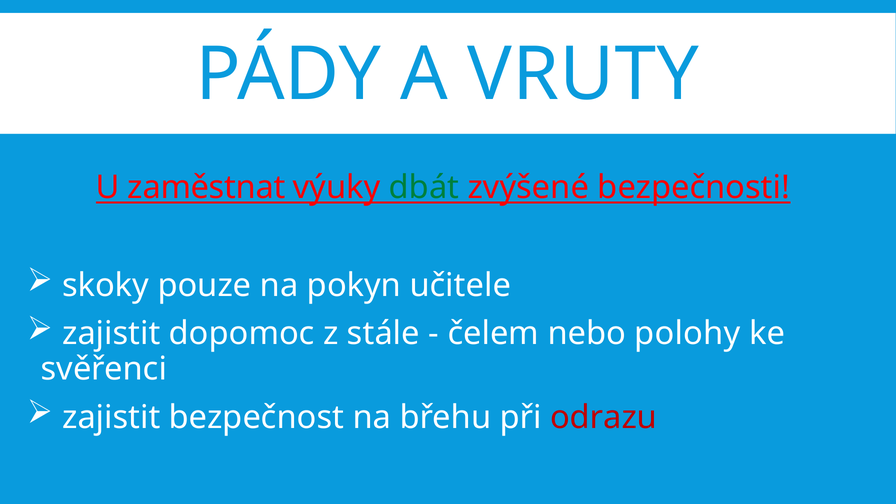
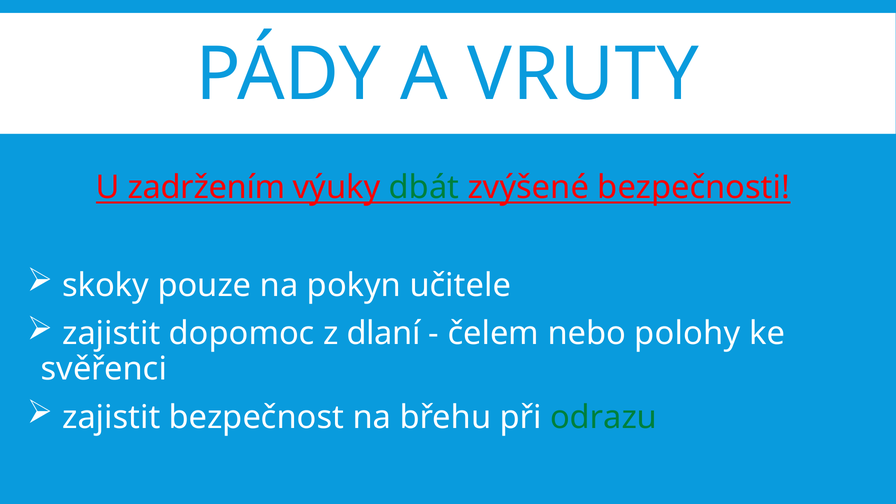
zaměstnat: zaměstnat -> zadržením
stále: stále -> dlaní
odrazu colour: red -> green
